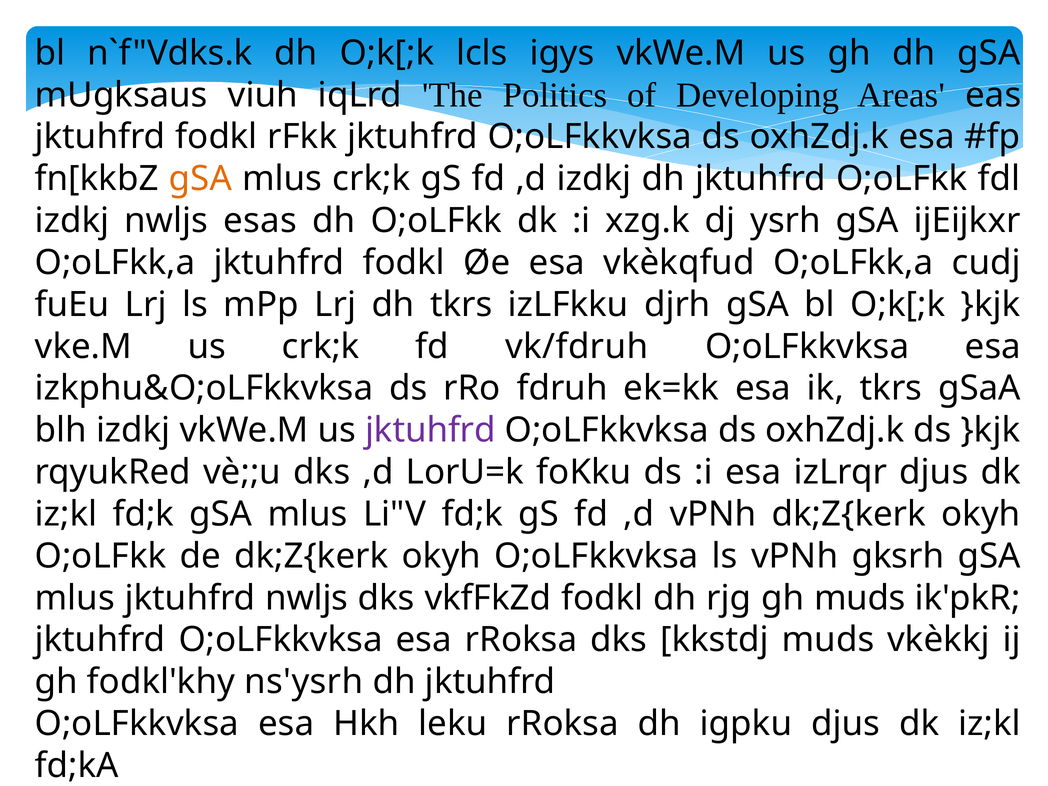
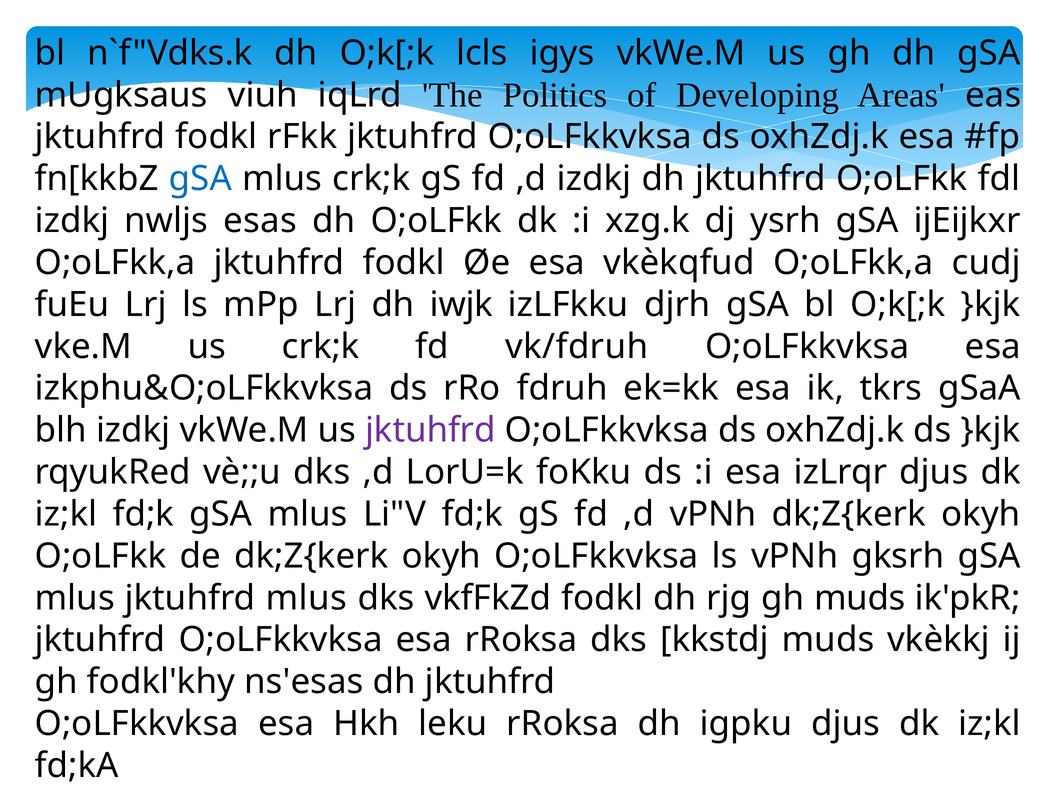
gSA at (200, 179) colour: orange -> blue
dh tkrs: tkrs -> iwjk
jktuhfrd nwljs: nwljs -> mlus
ns'ysrh: ns'ysrh -> ns'esas
